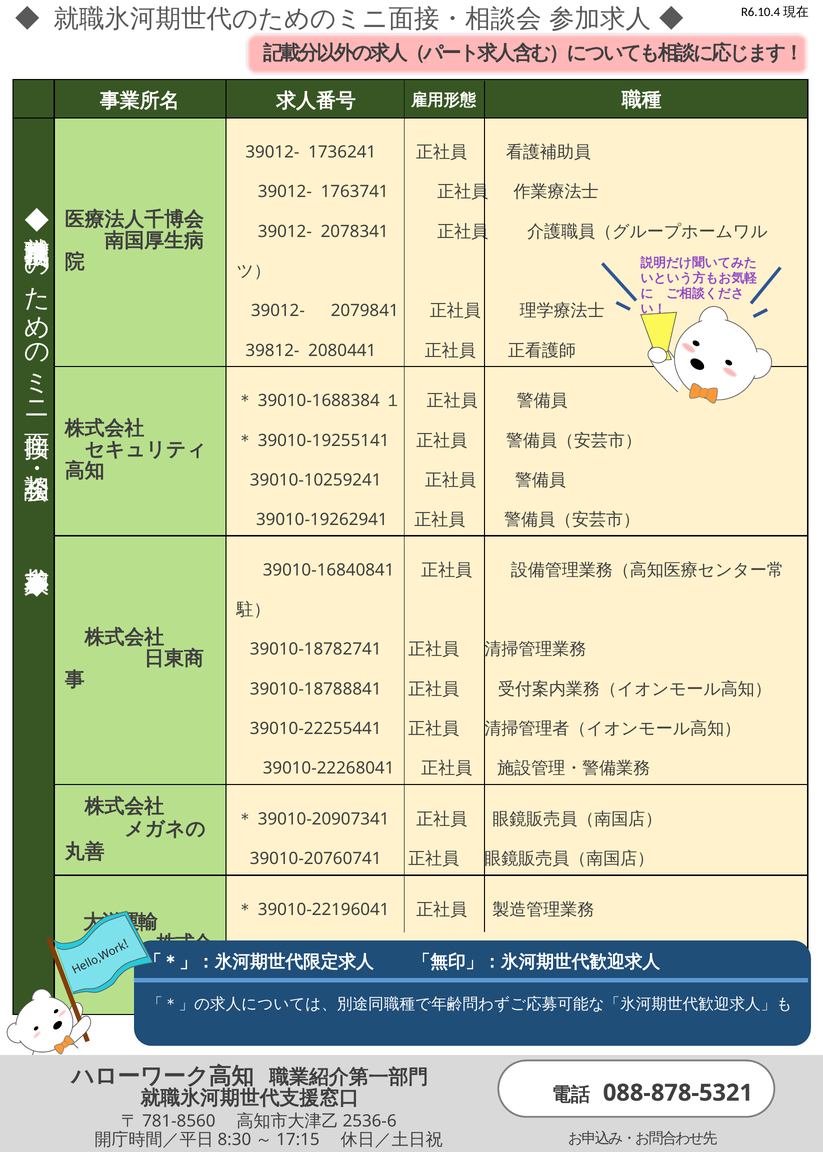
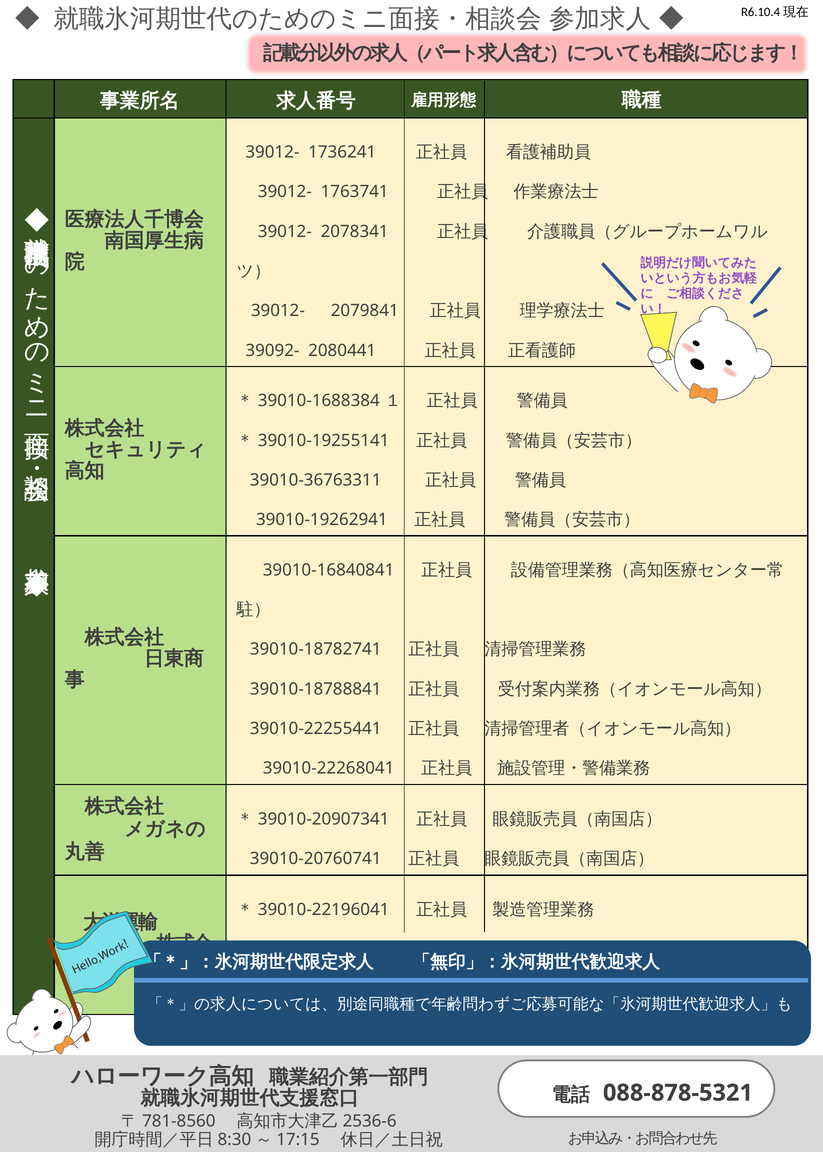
39812-: 39812- -> 39092-
39010-10259241: 39010-10259241 -> 39010-36763311
